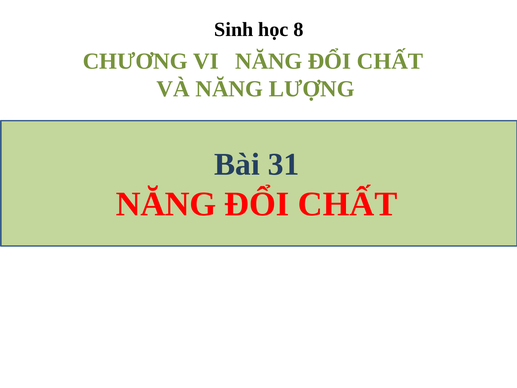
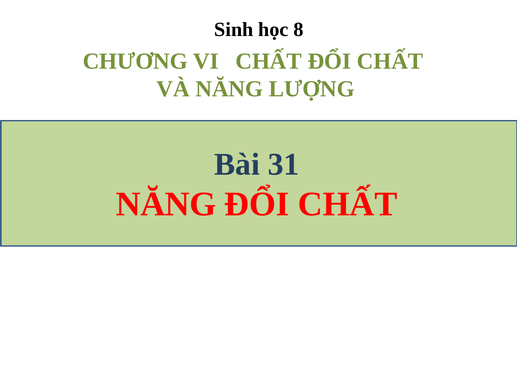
VI NĂNG: NĂNG -> CHẤT
